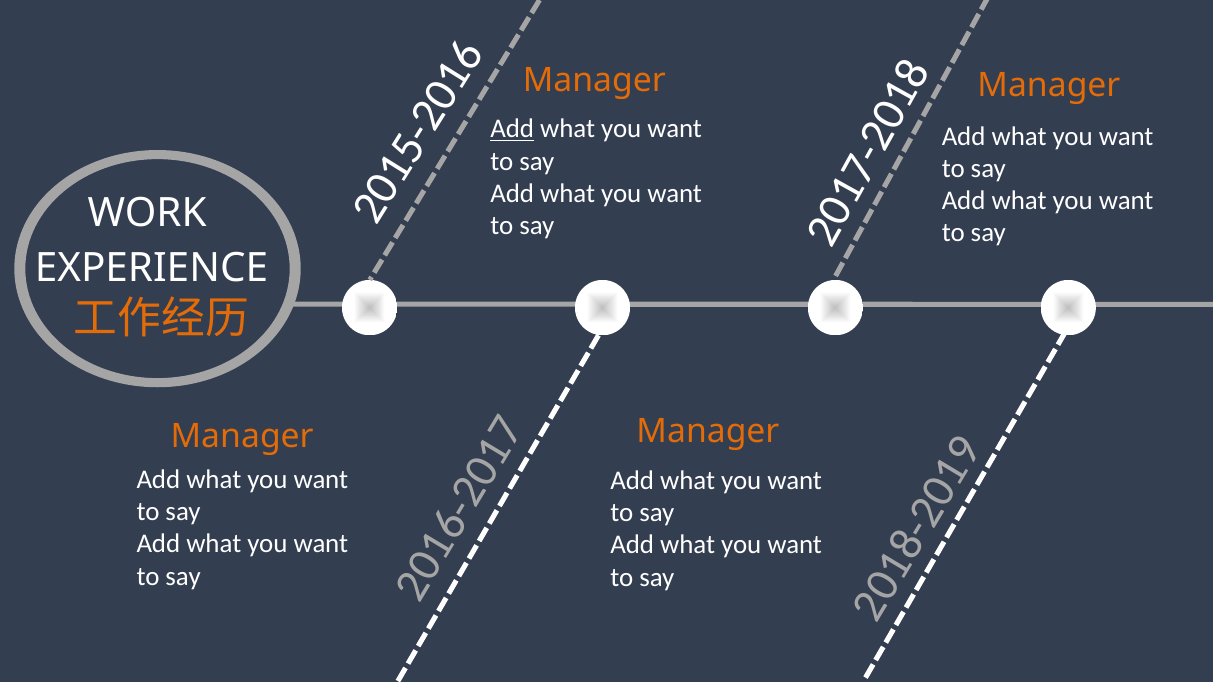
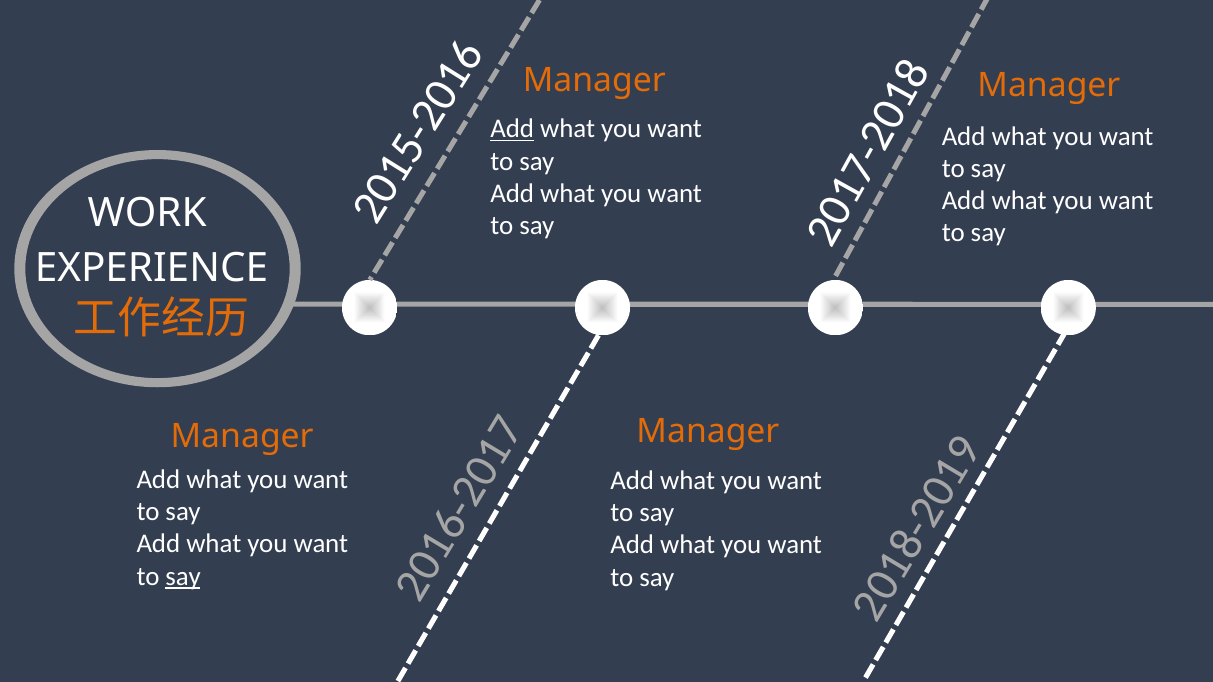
say at (183, 577) underline: none -> present
